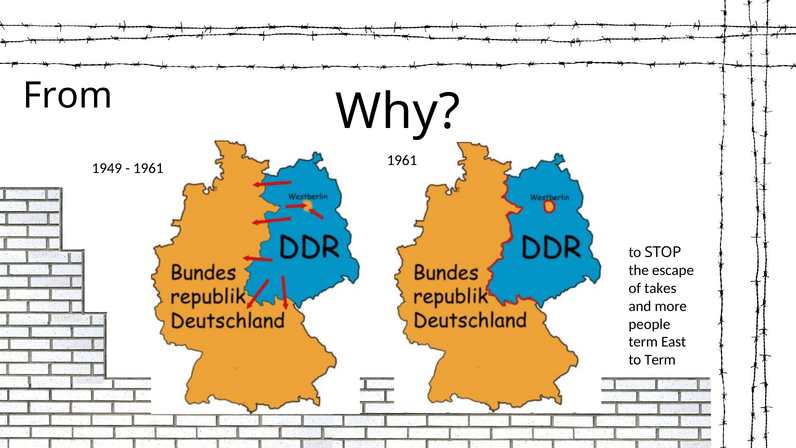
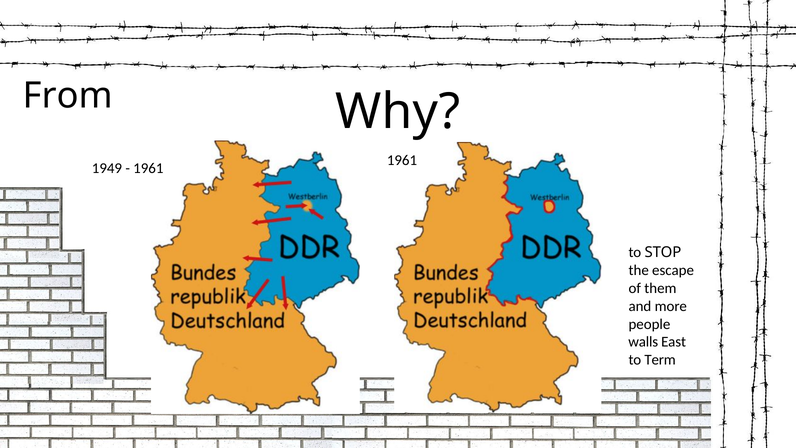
takes: takes -> them
term at (643, 342): term -> walls
